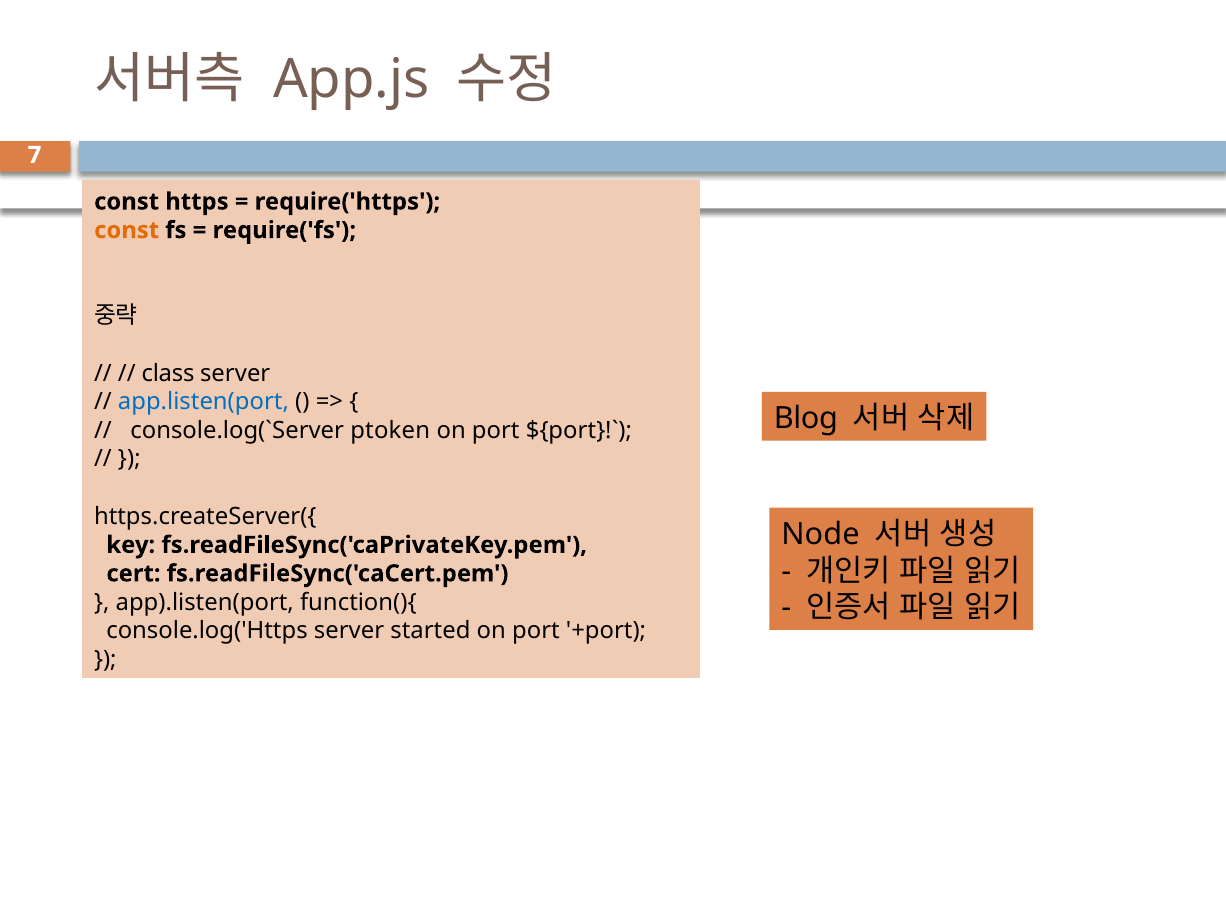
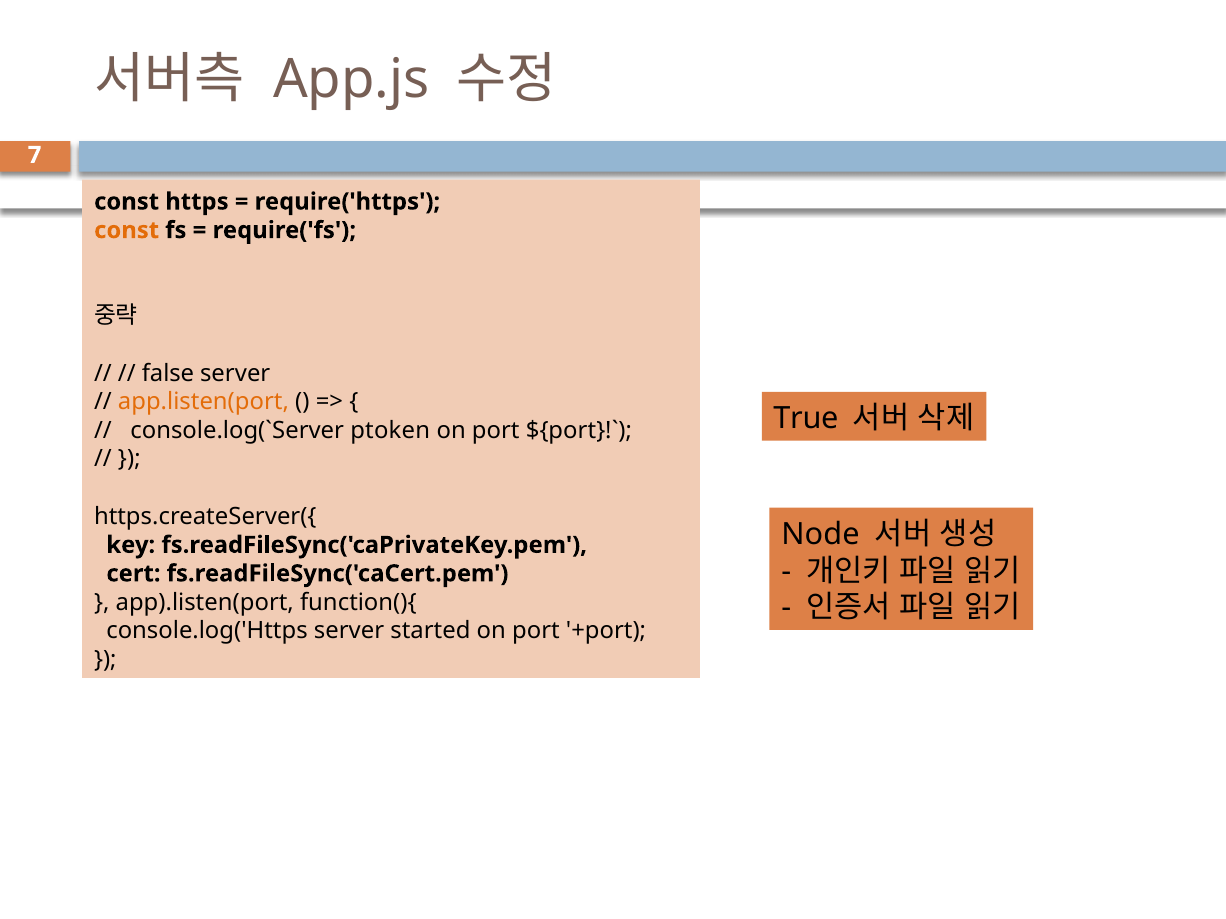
class: class -> false
app.listen(port colour: blue -> orange
Blog: Blog -> True
